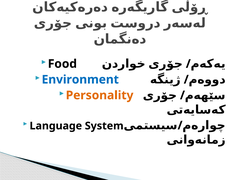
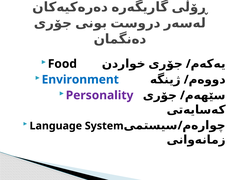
Personality colour: orange -> purple
